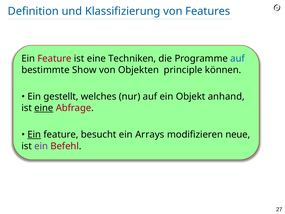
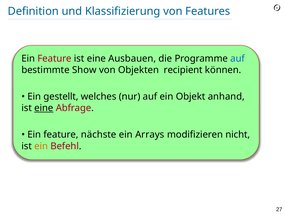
Techniken: Techniken -> Ausbauen
principle: principle -> recipient
Ein at (34, 134) underline: present -> none
besucht: besucht -> nächste
neue: neue -> nicht
ein at (41, 146) colour: purple -> orange
